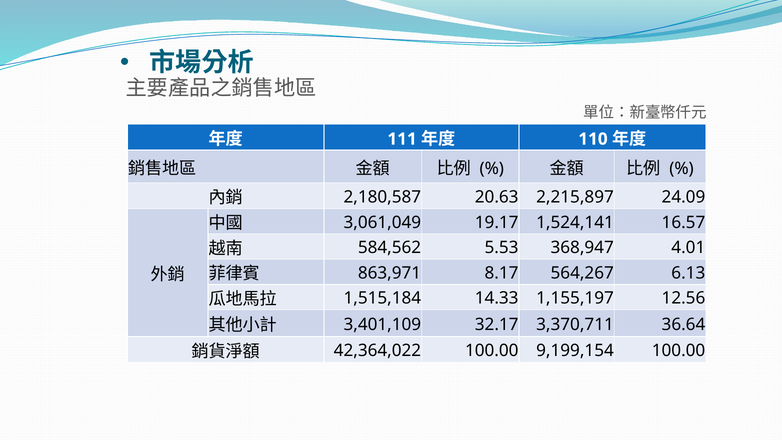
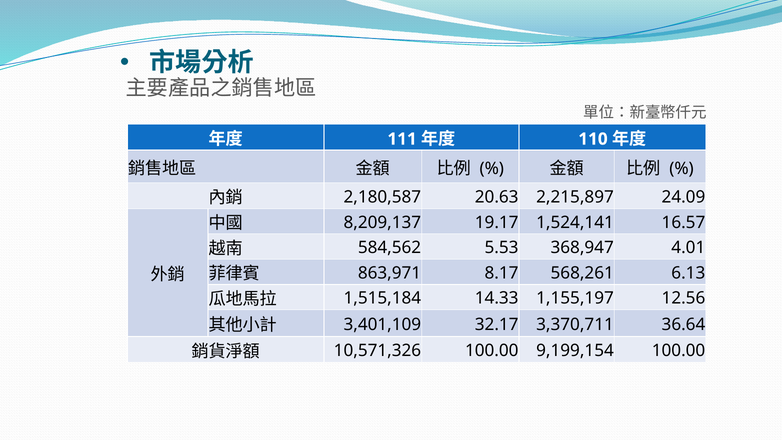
3,061,049: 3,061,049 -> 8,209,137
564,267: 564,267 -> 568,261
42,364,022: 42,364,022 -> 10,571,326
